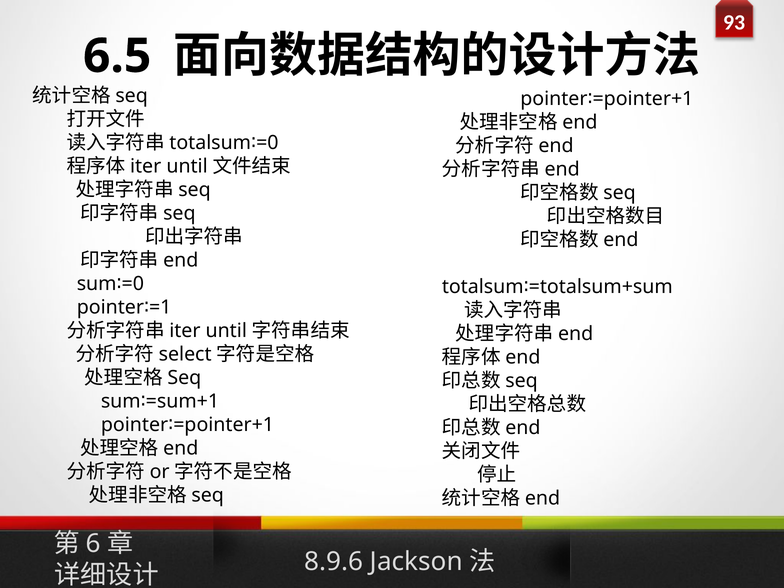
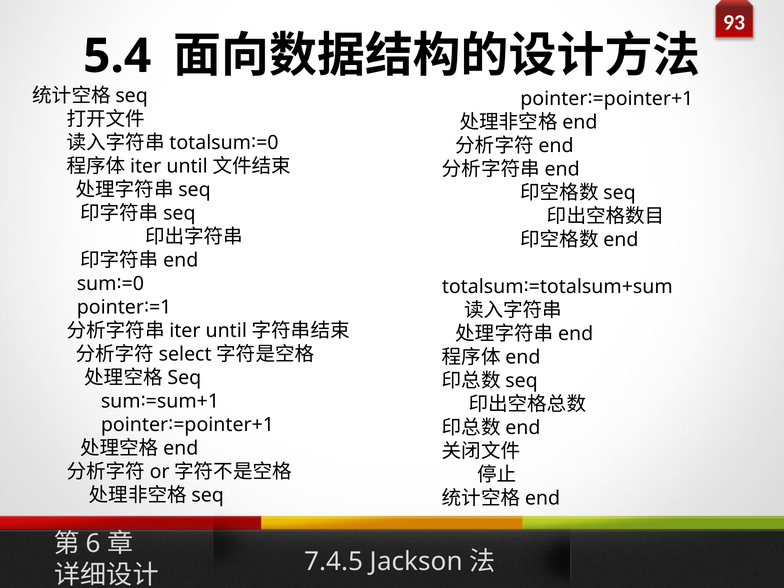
6.5: 6.5 -> 5.4
8.9.6: 8.9.6 -> 7.4.5
